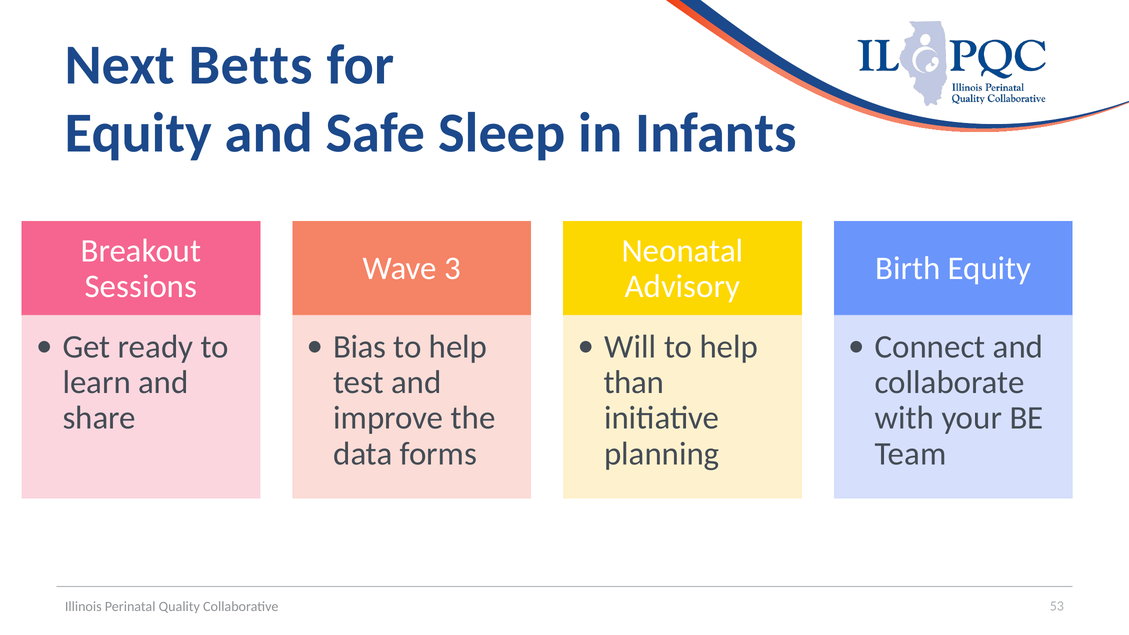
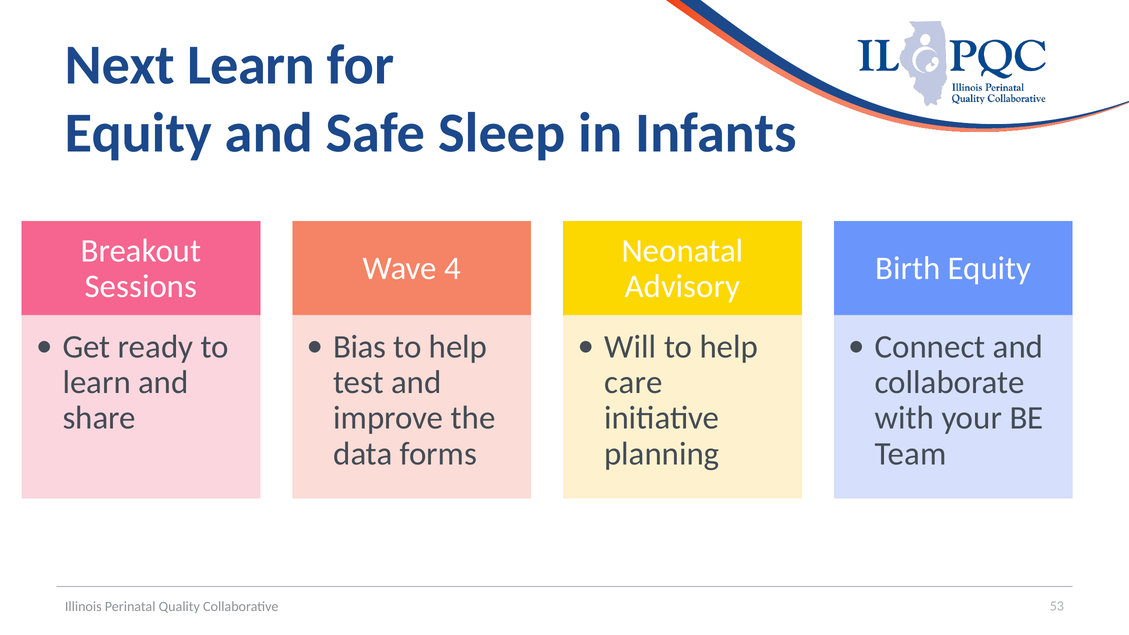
Next Betts: Betts -> Learn
3: 3 -> 4
than: than -> care
